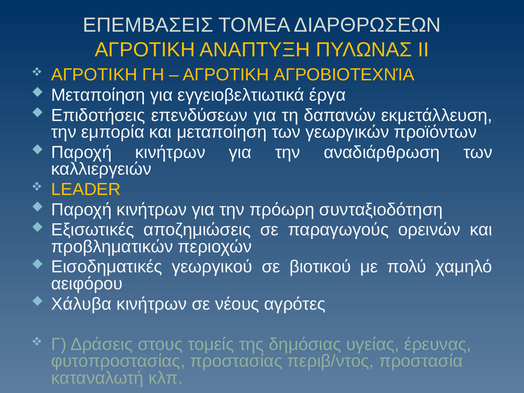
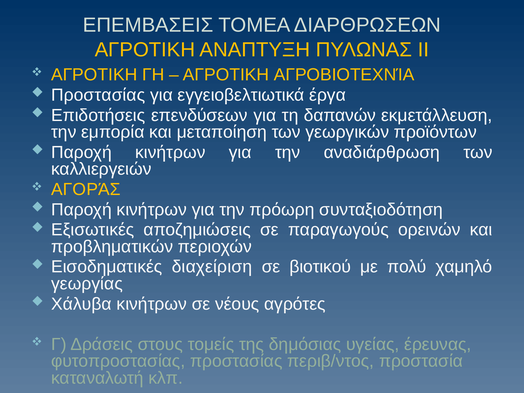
Μεταποίηση at (98, 95): Μεταποίηση -> Προστασίας
LEADER: LEADER -> ΑΓΟΡΆΣ
γεωργικού: γεωργικού -> διαχείριση
αειφόρου: αειφόρου -> γεωργίας
